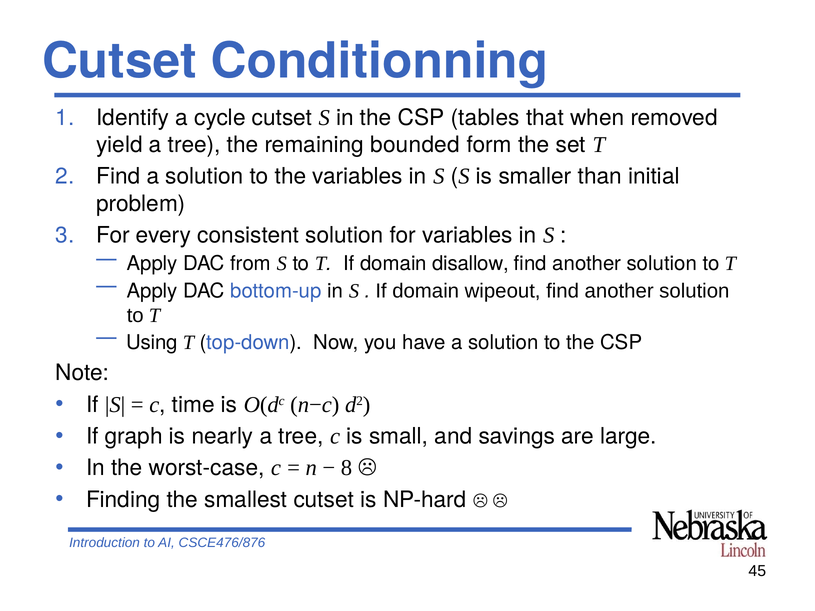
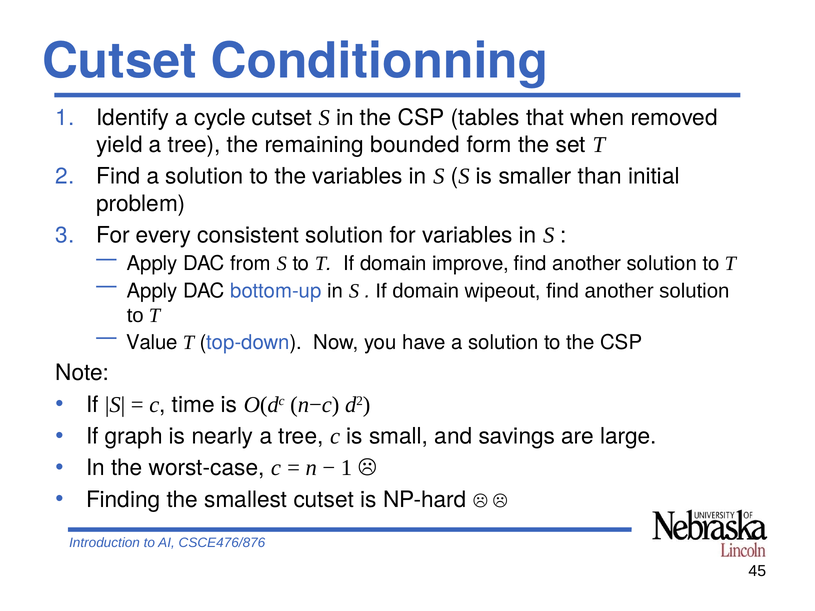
disallow: disallow -> improve
Using: Using -> Value
8 at (346, 468): 8 -> 1
